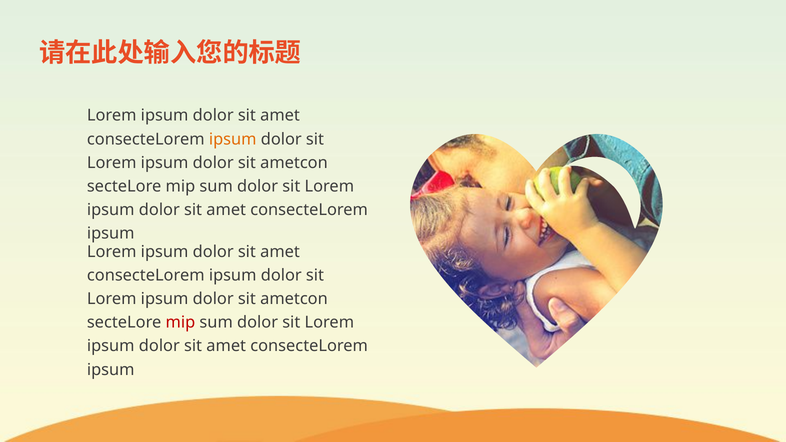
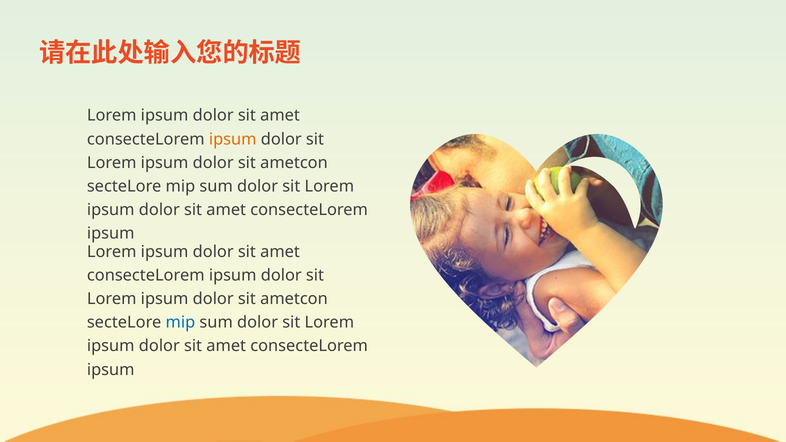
mip at (180, 323) colour: red -> blue
